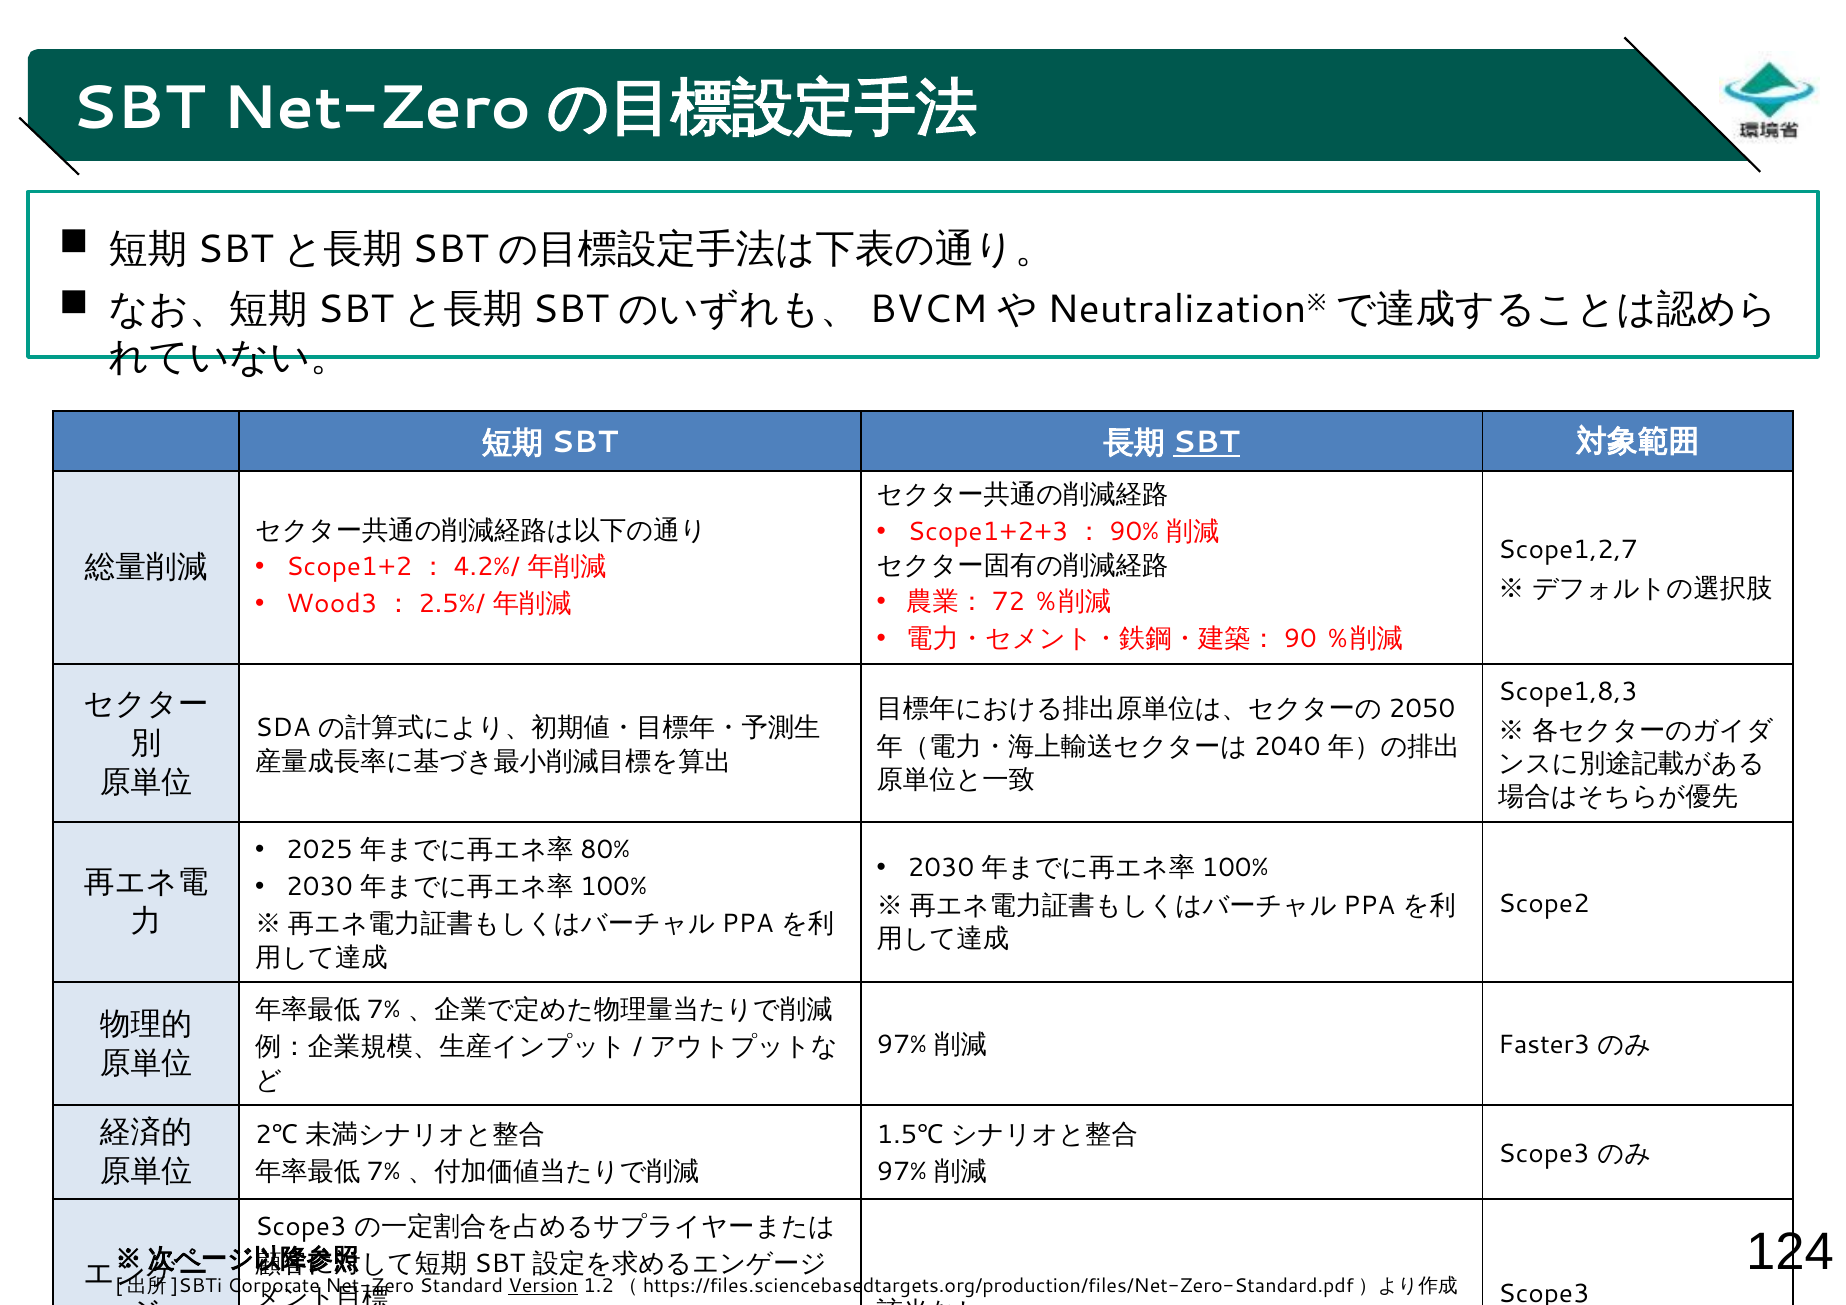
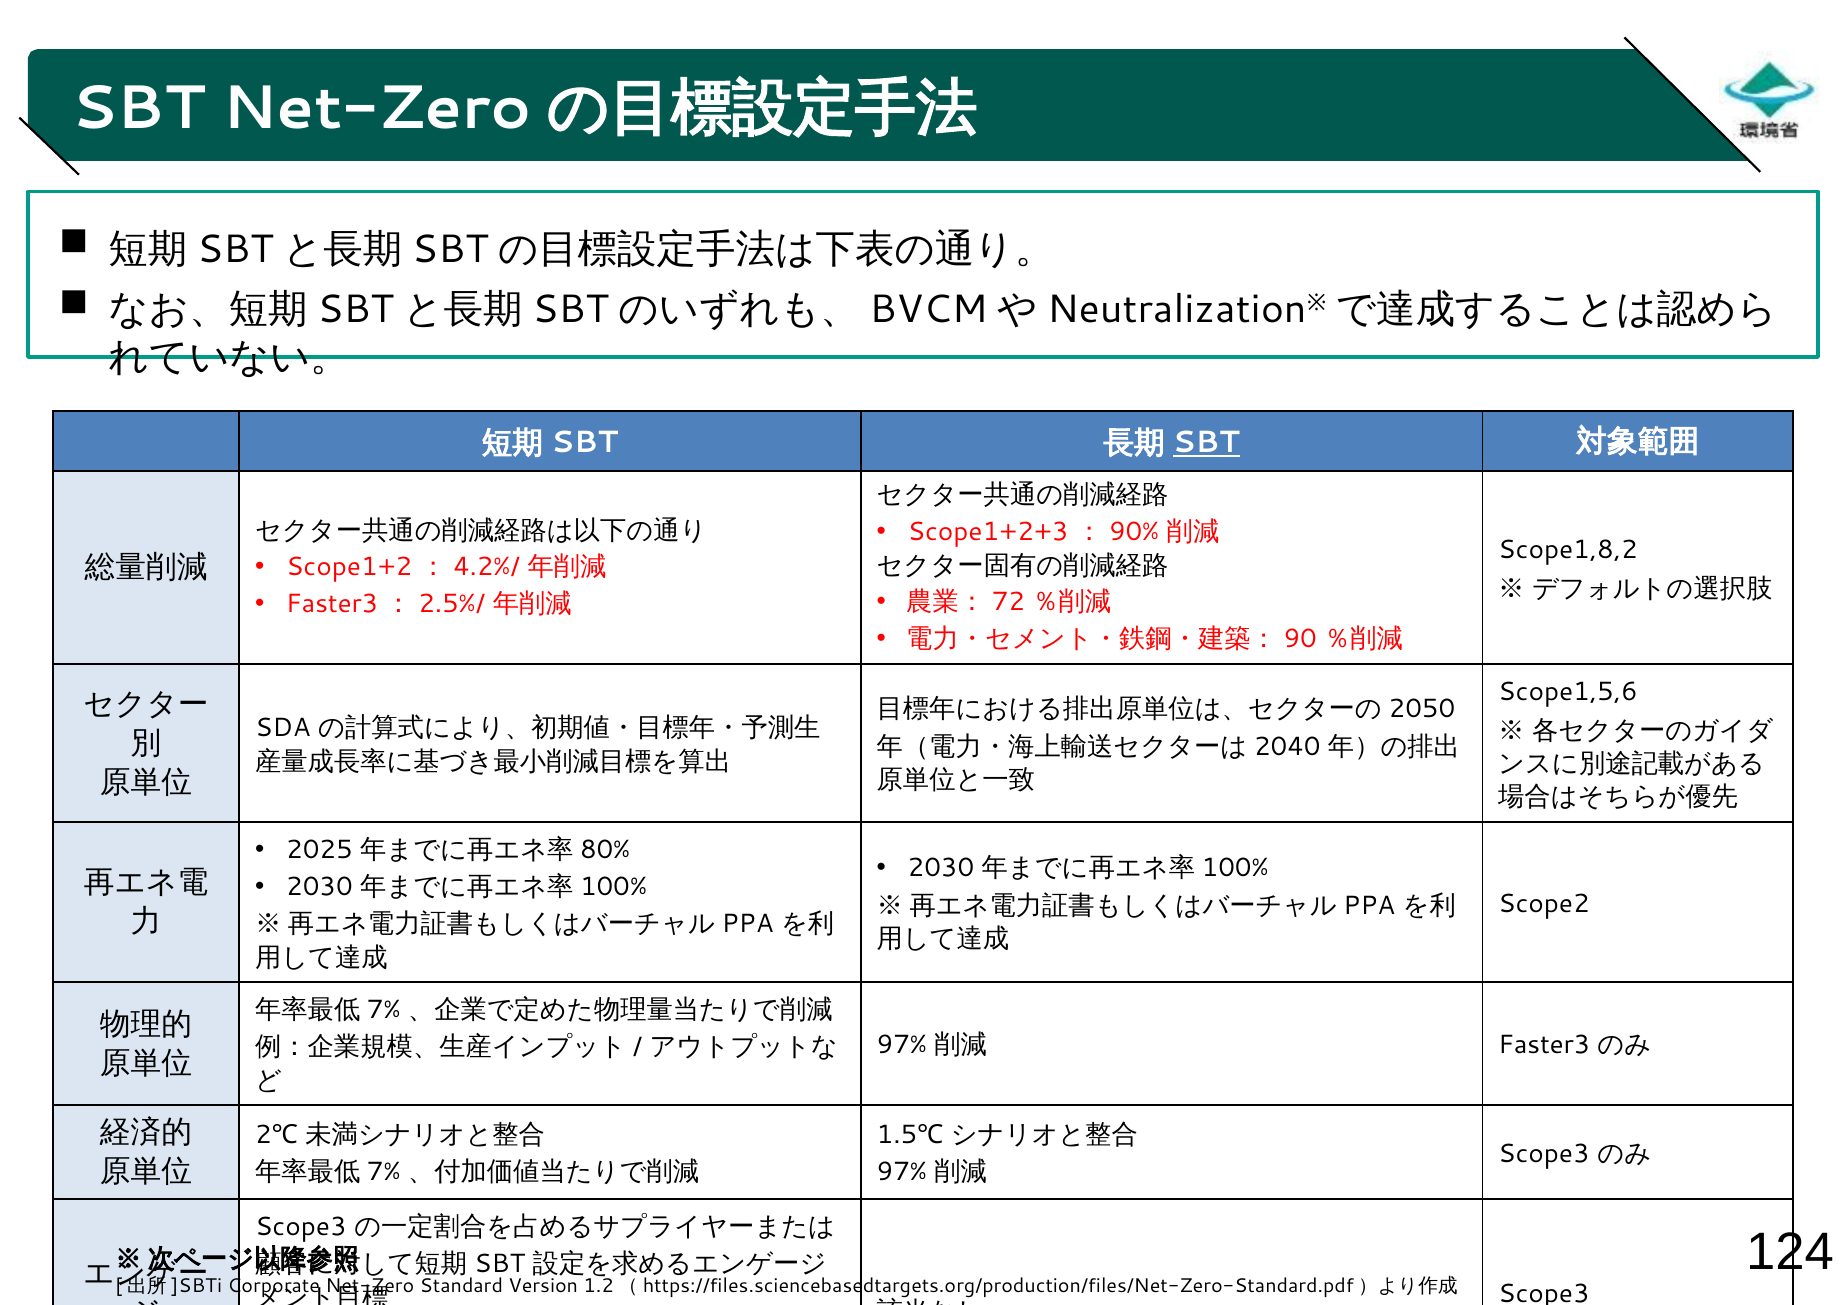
Scope1,2,7: Scope1,2,7 -> Scope1,8,2
Wood3 at (332, 604): Wood3 -> Faster3
Scope1,8,3: Scope1,8,3 -> Scope1,5,6
Version underline: present -> none
